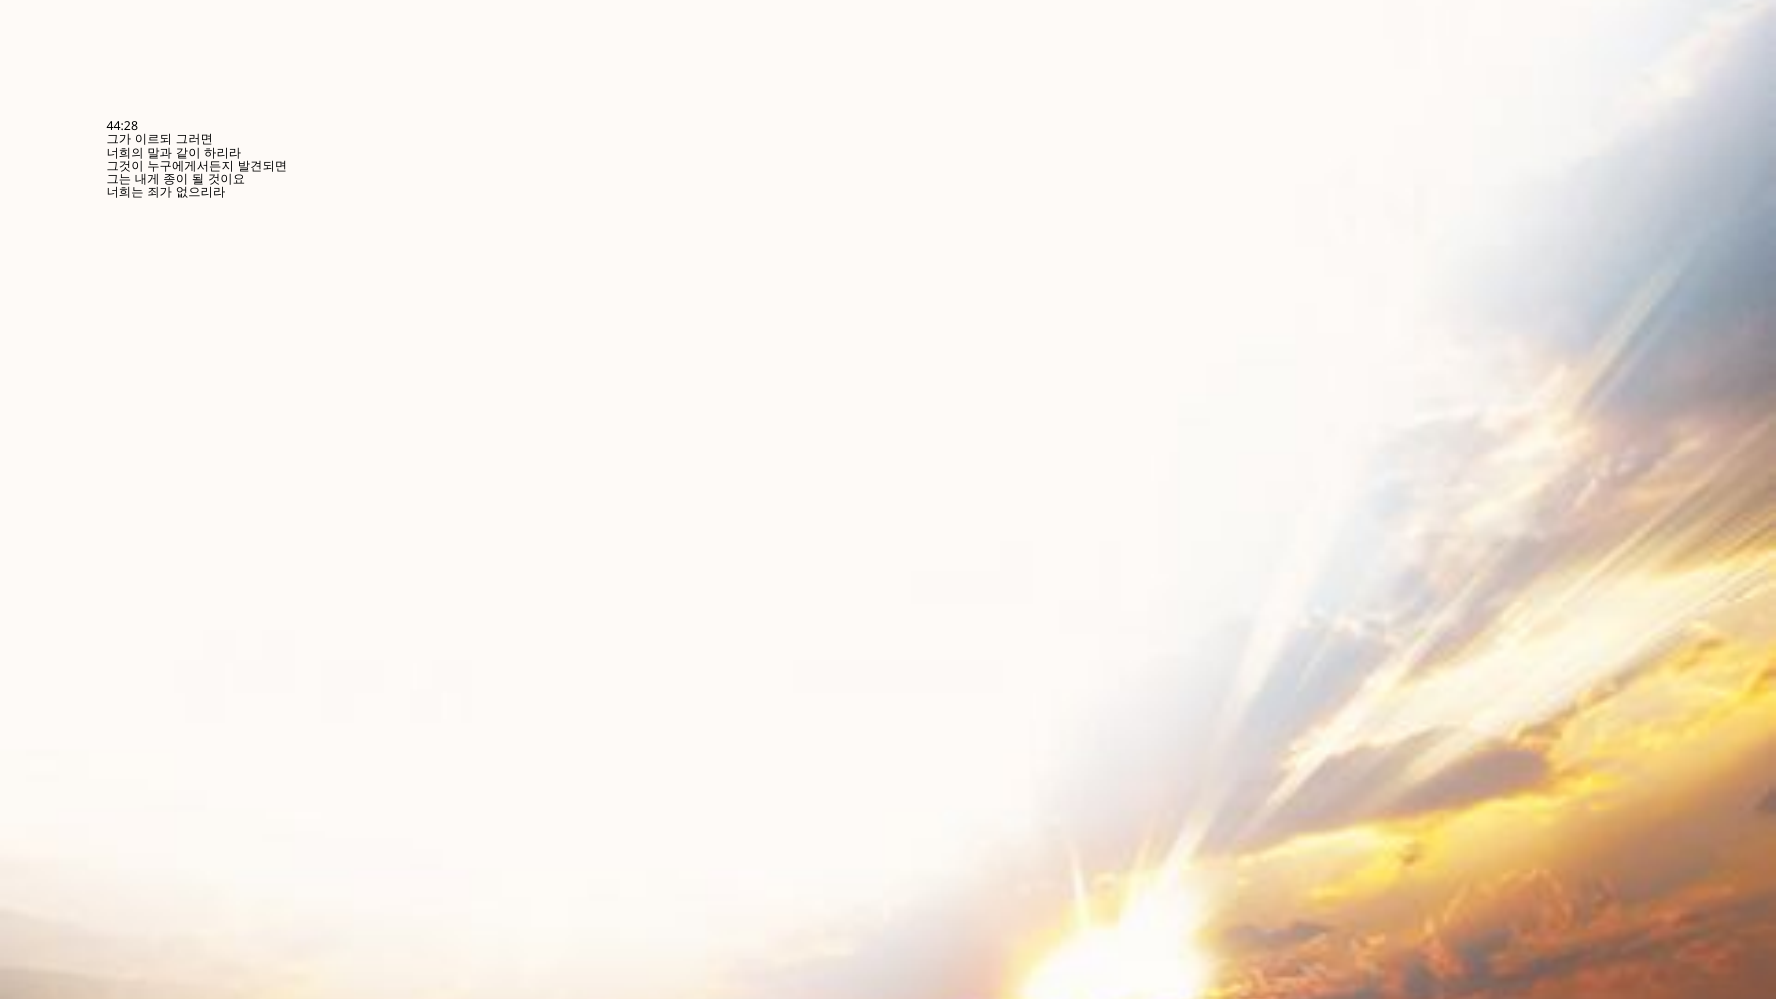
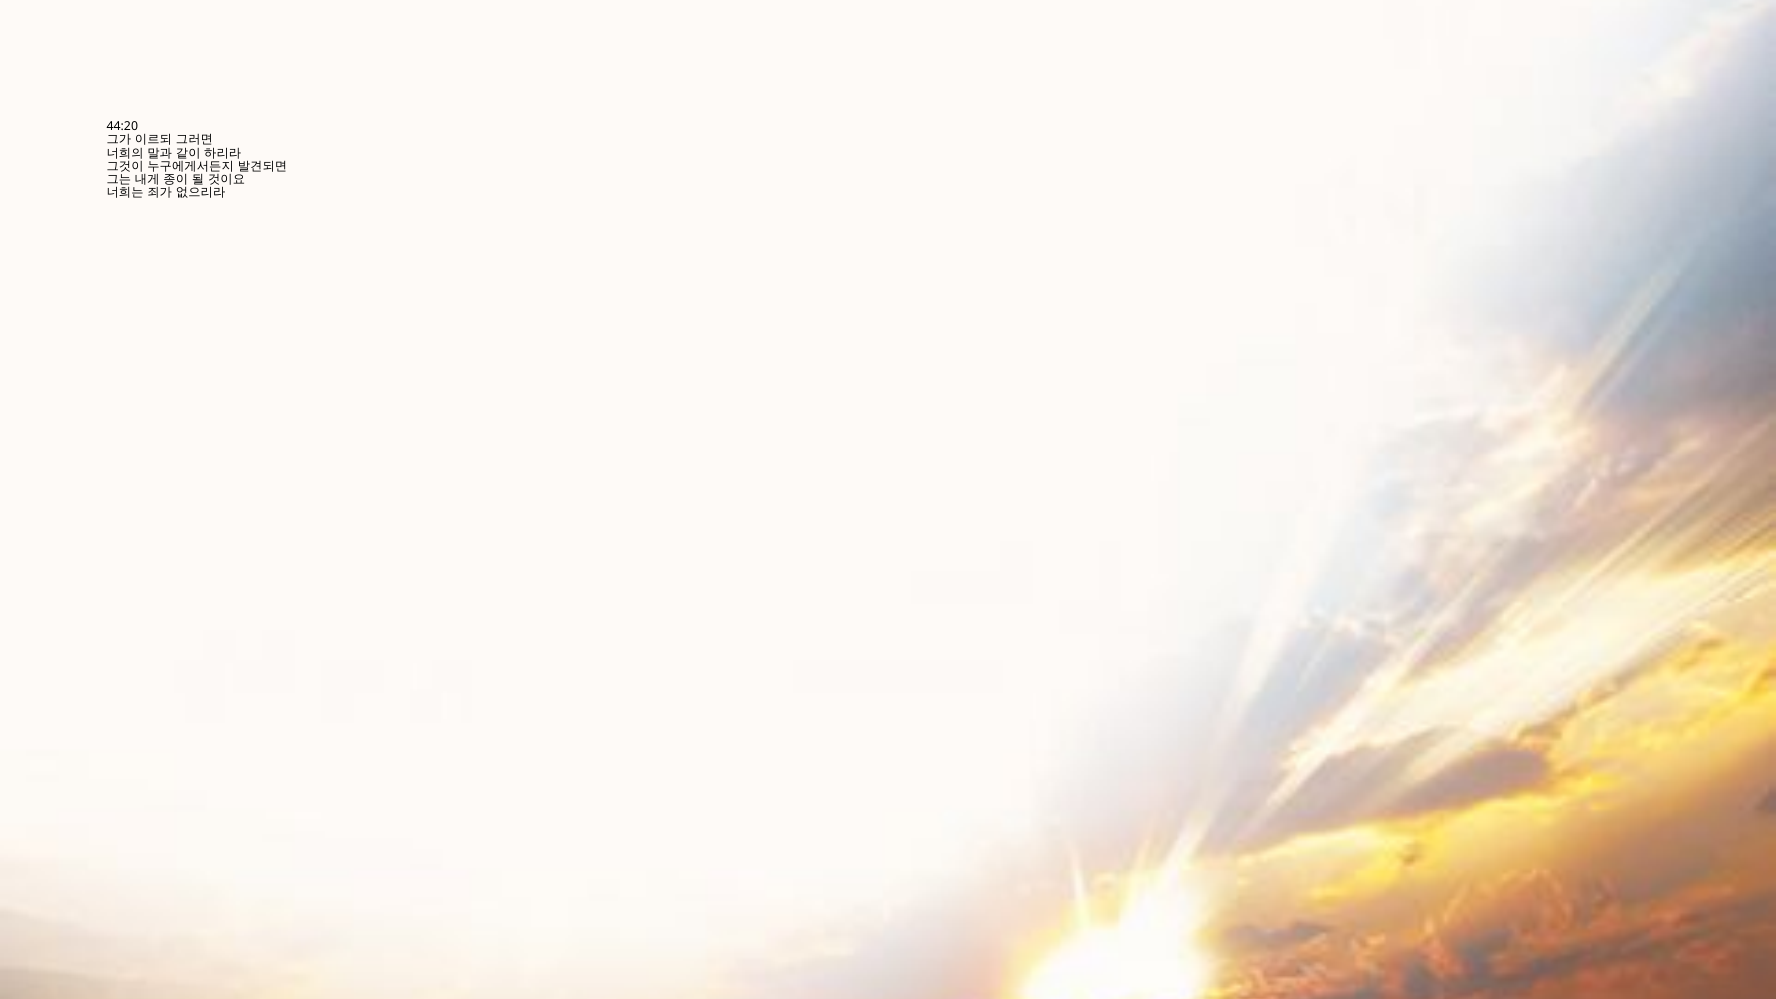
44:28: 44:28 -> 44:20
